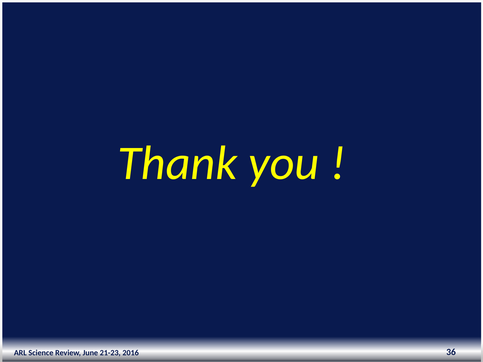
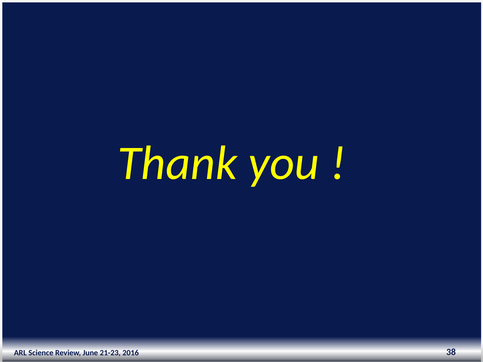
36: 36 -> 38
